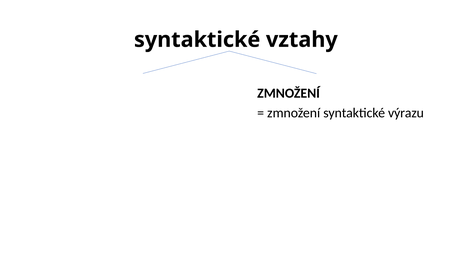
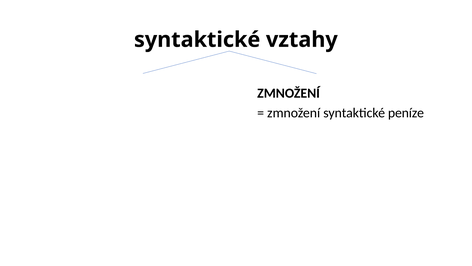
výrazu: výrazu -> peníze
